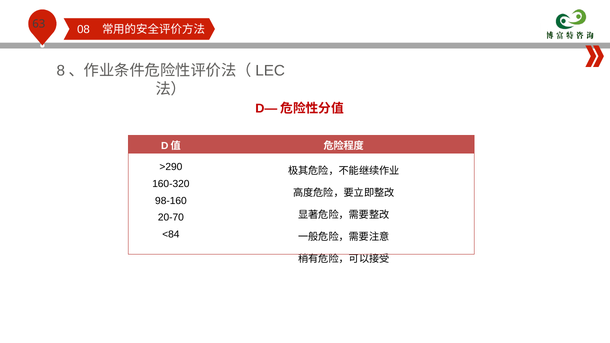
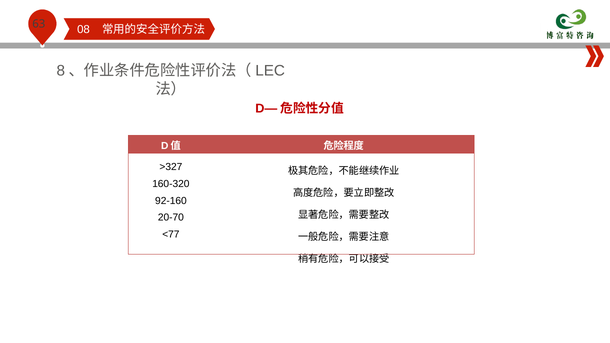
>290: >290 -> >327
98-160: 98-160 -> 92-160
<84: <84 -> <77
